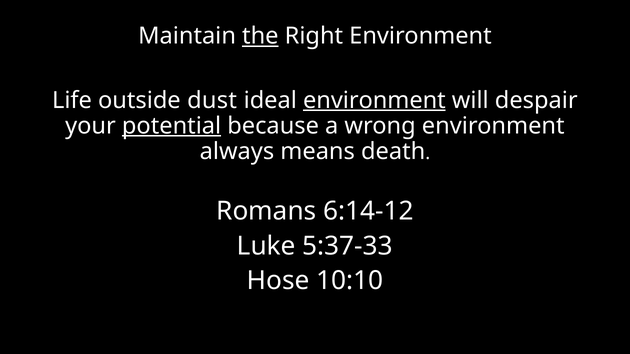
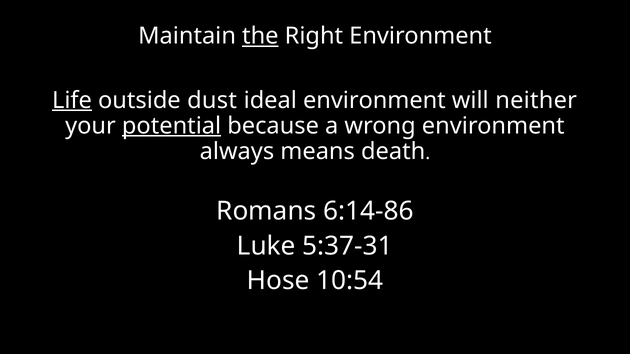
Life underline: none -> present
environment at (374, 100) underline: present -> none
despair: despair -> neither
6:14-12: 6:14-12 -> 6:14-86
5:37-33: 5:37-33 -> 5:37-31
10:10: 10:10 -> 10:54
